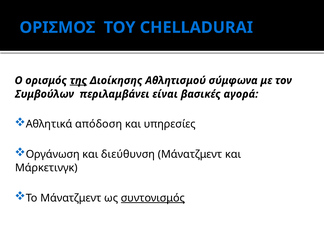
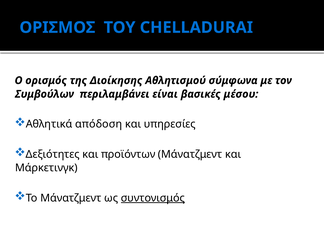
της underline: present -> none
αγορά: αγορά -> μέσου
Οργάνωση: Οργάνωση -> Δεξιότητες
διεύθυνση: διεύθυνση -> προϊόντων
